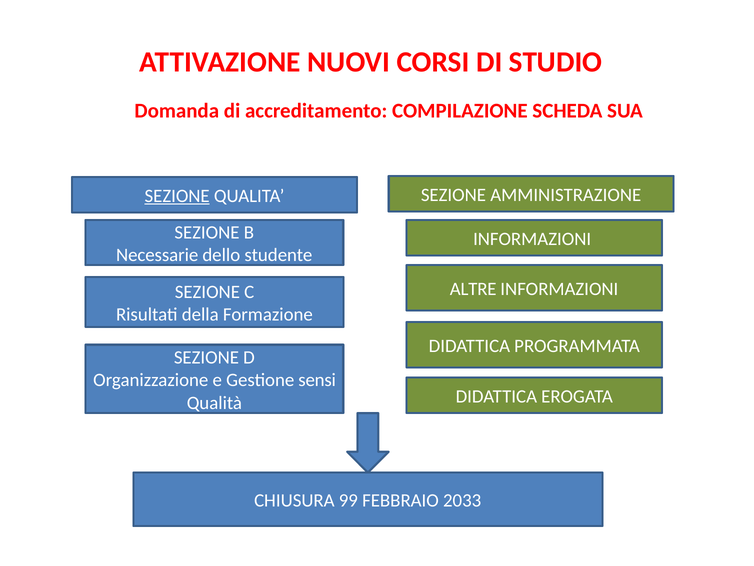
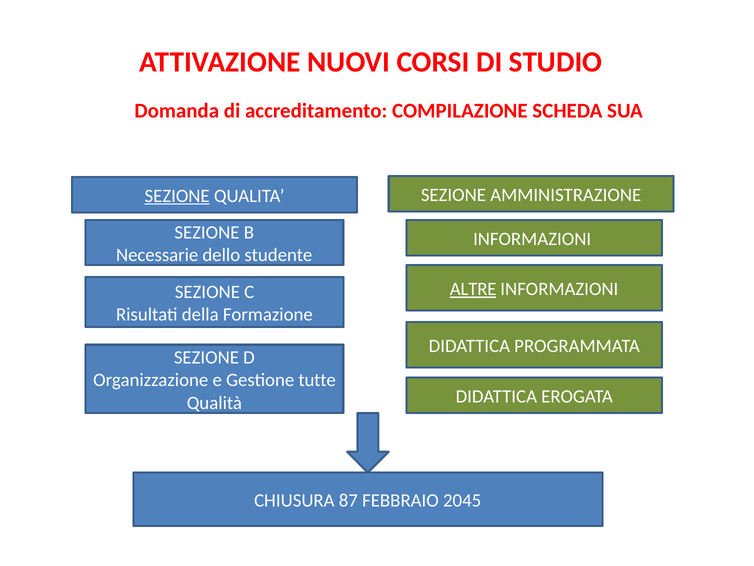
ALTRE underline: none -> present
sensi: sensi -> tutte
99: 99 -> 87
2033: 2033 -> 2045
